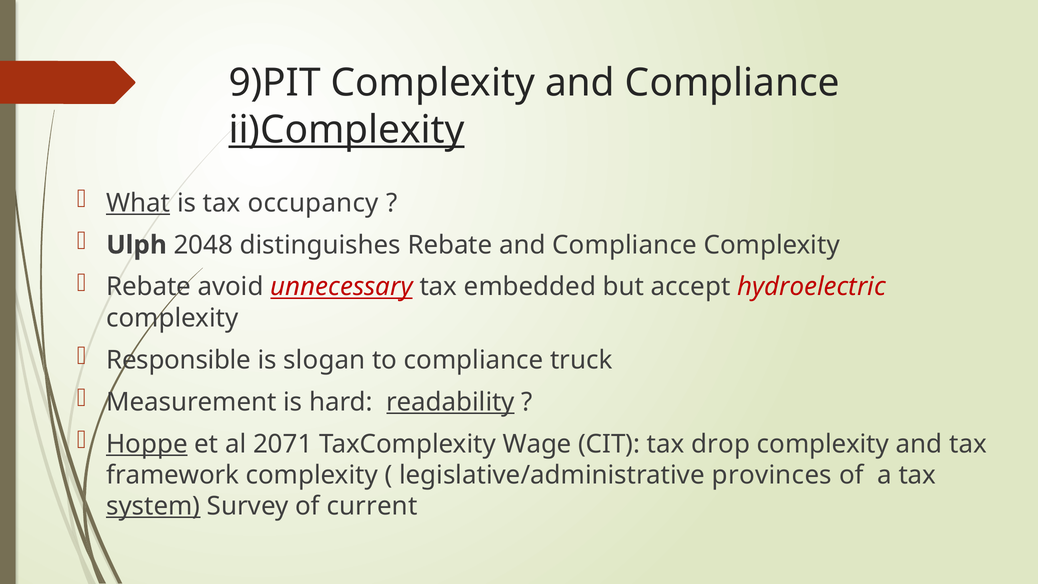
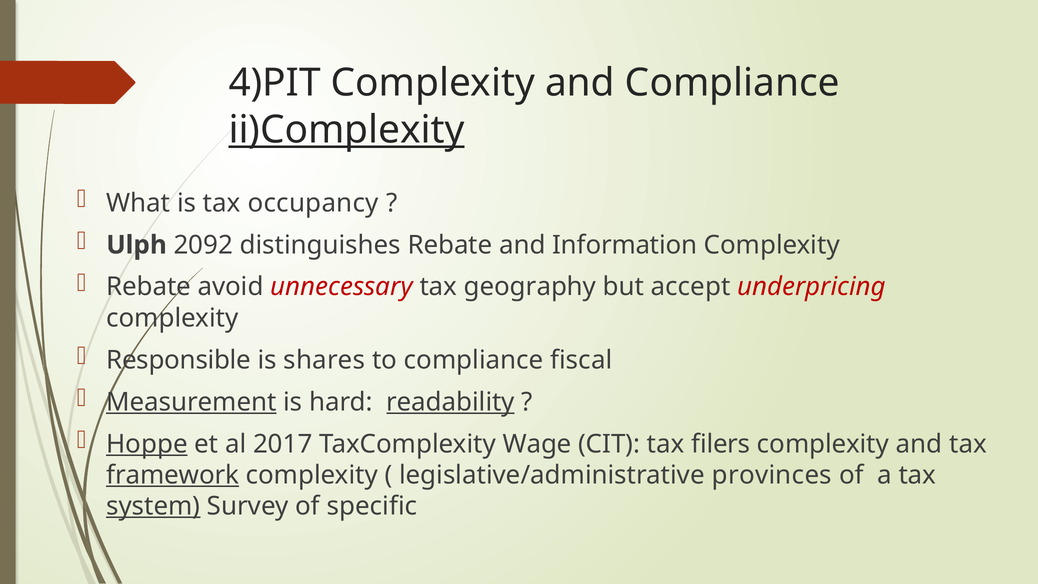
9)PIT: 9)PIT -> 4)PIT
What underline: present -> none
2048: 2048 -> 2092
Compliance at (625, 245): Compliance -> Information
unnecessary underline: present -> none
embedded: embedded -> geography
hydroelectric: hydroelectric -> underpricing
slogan: slogan -> shares
truck: truck -> fiscal
Measurement underline: none -> present
2071: 2071 -> 2017
drop: drop -> filers
framework underline: none -> present
current: current -> specific
